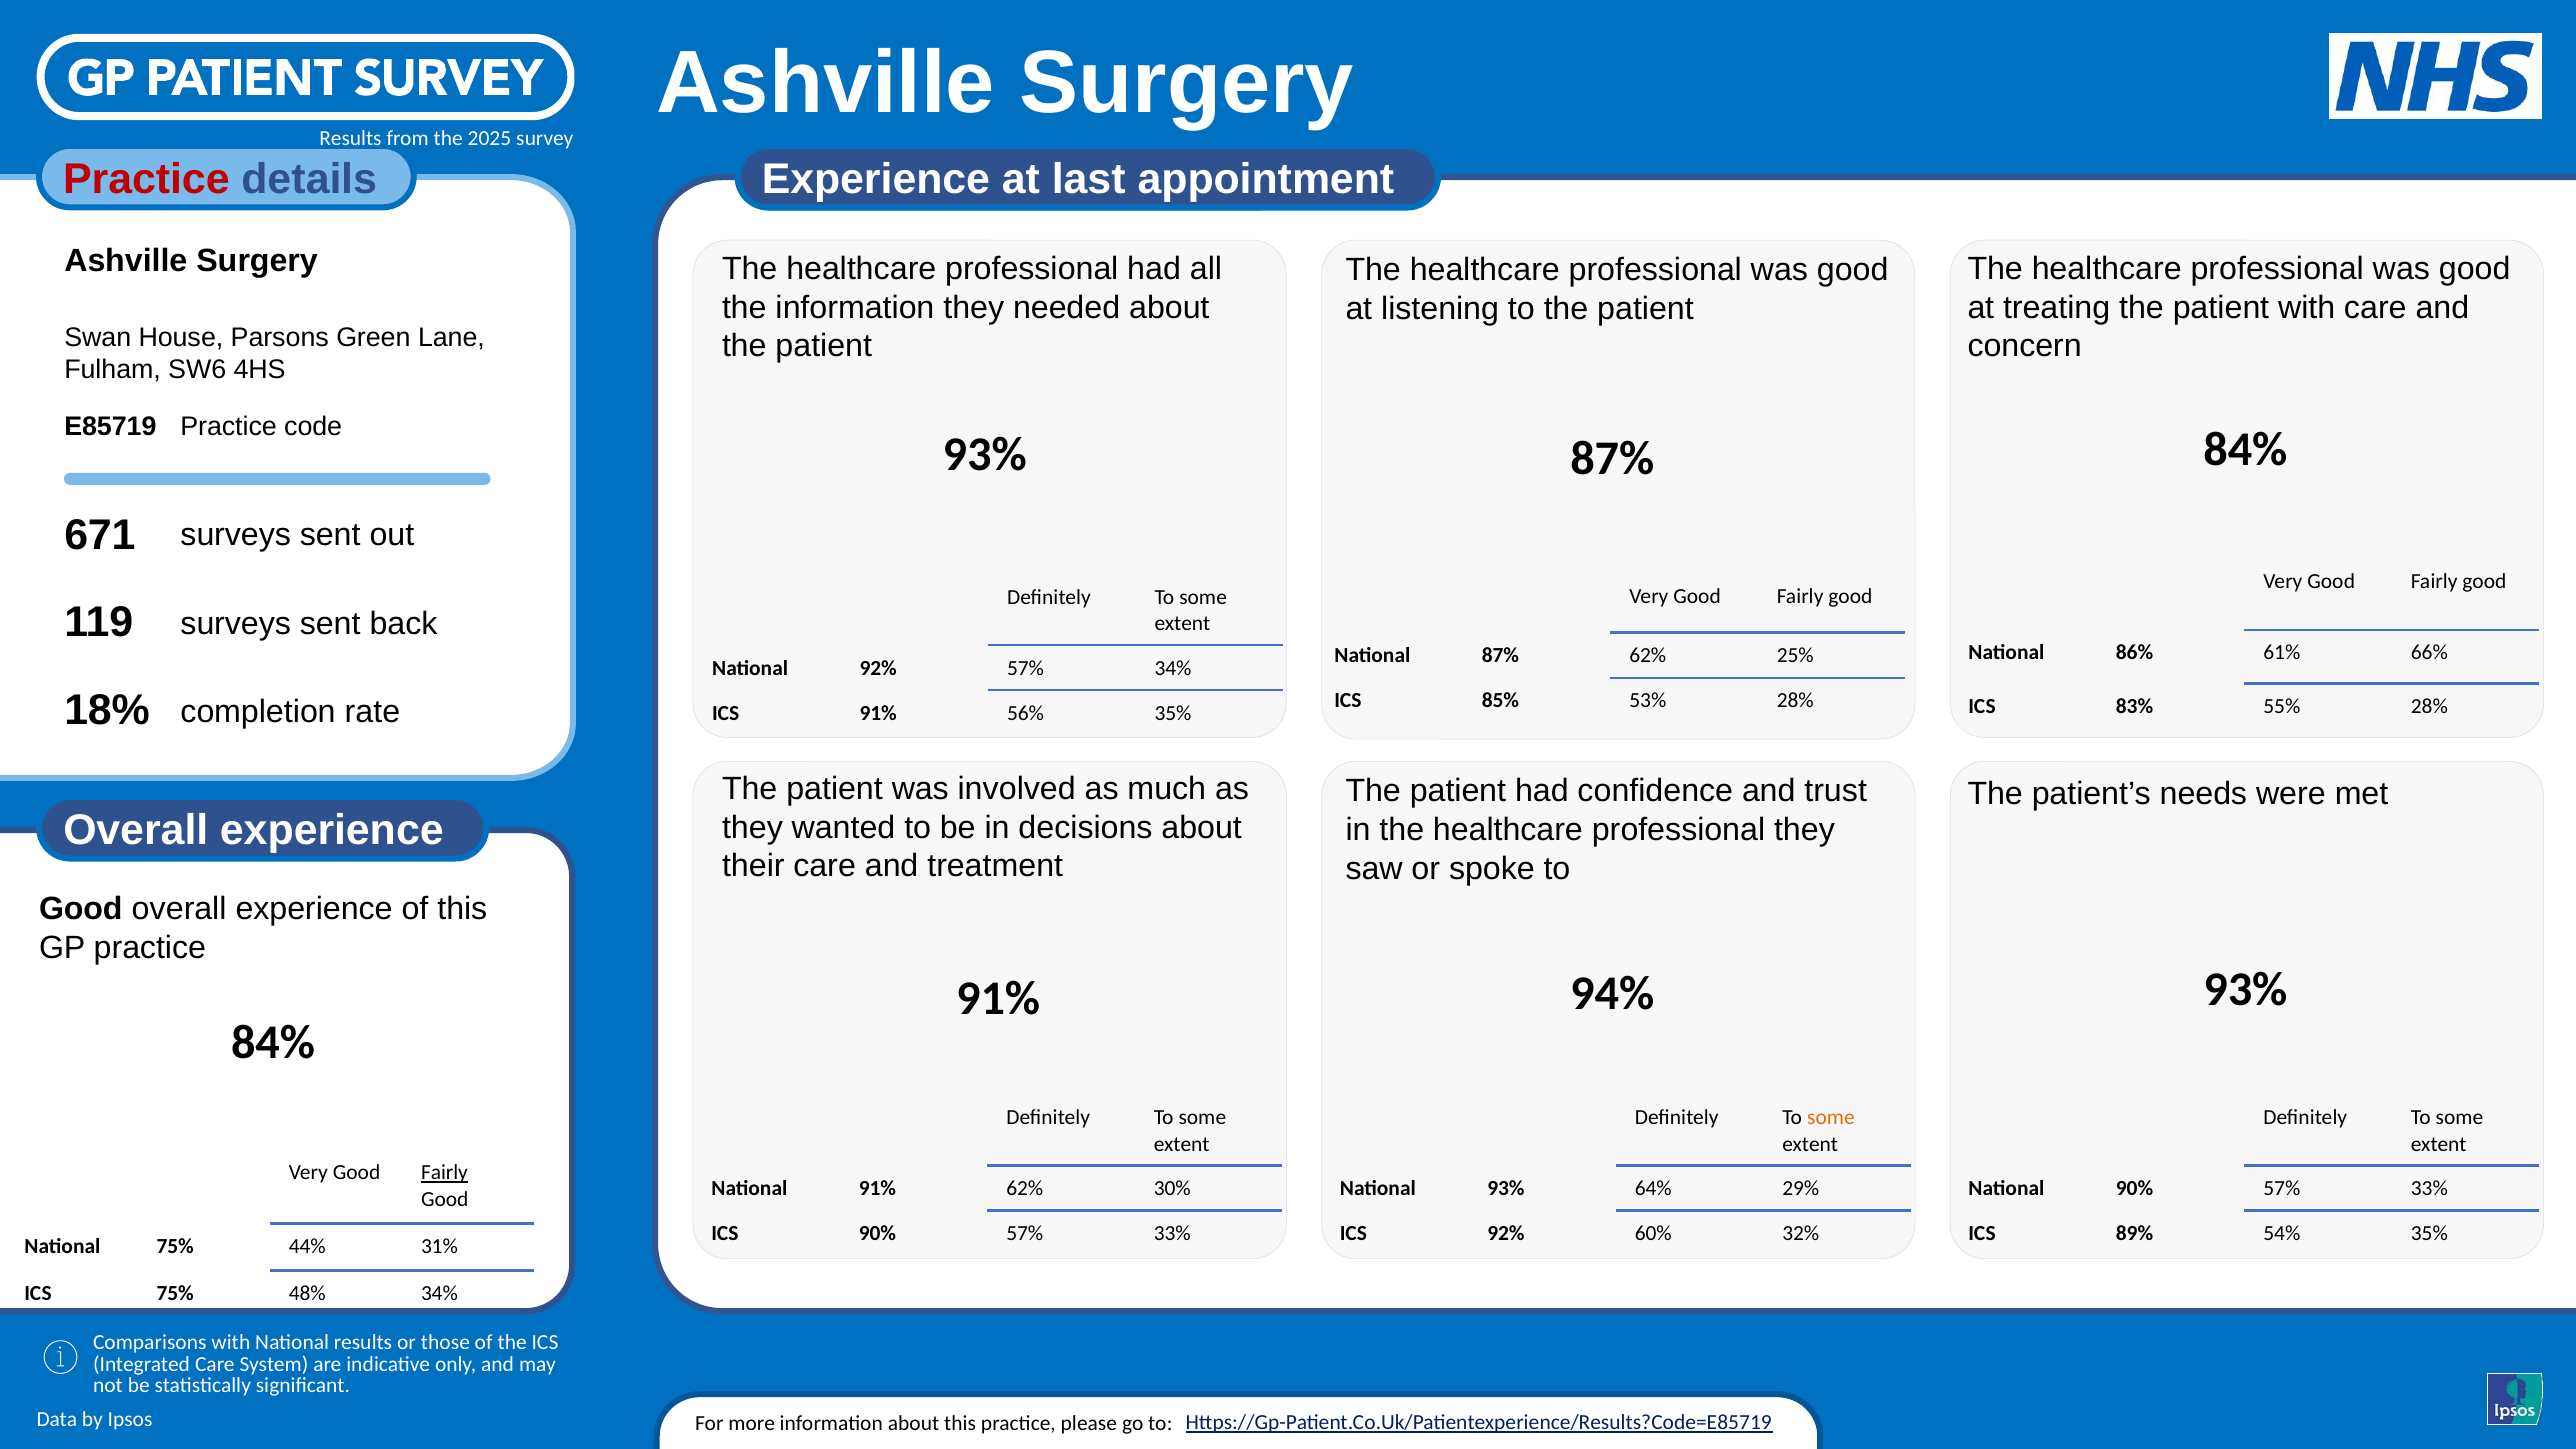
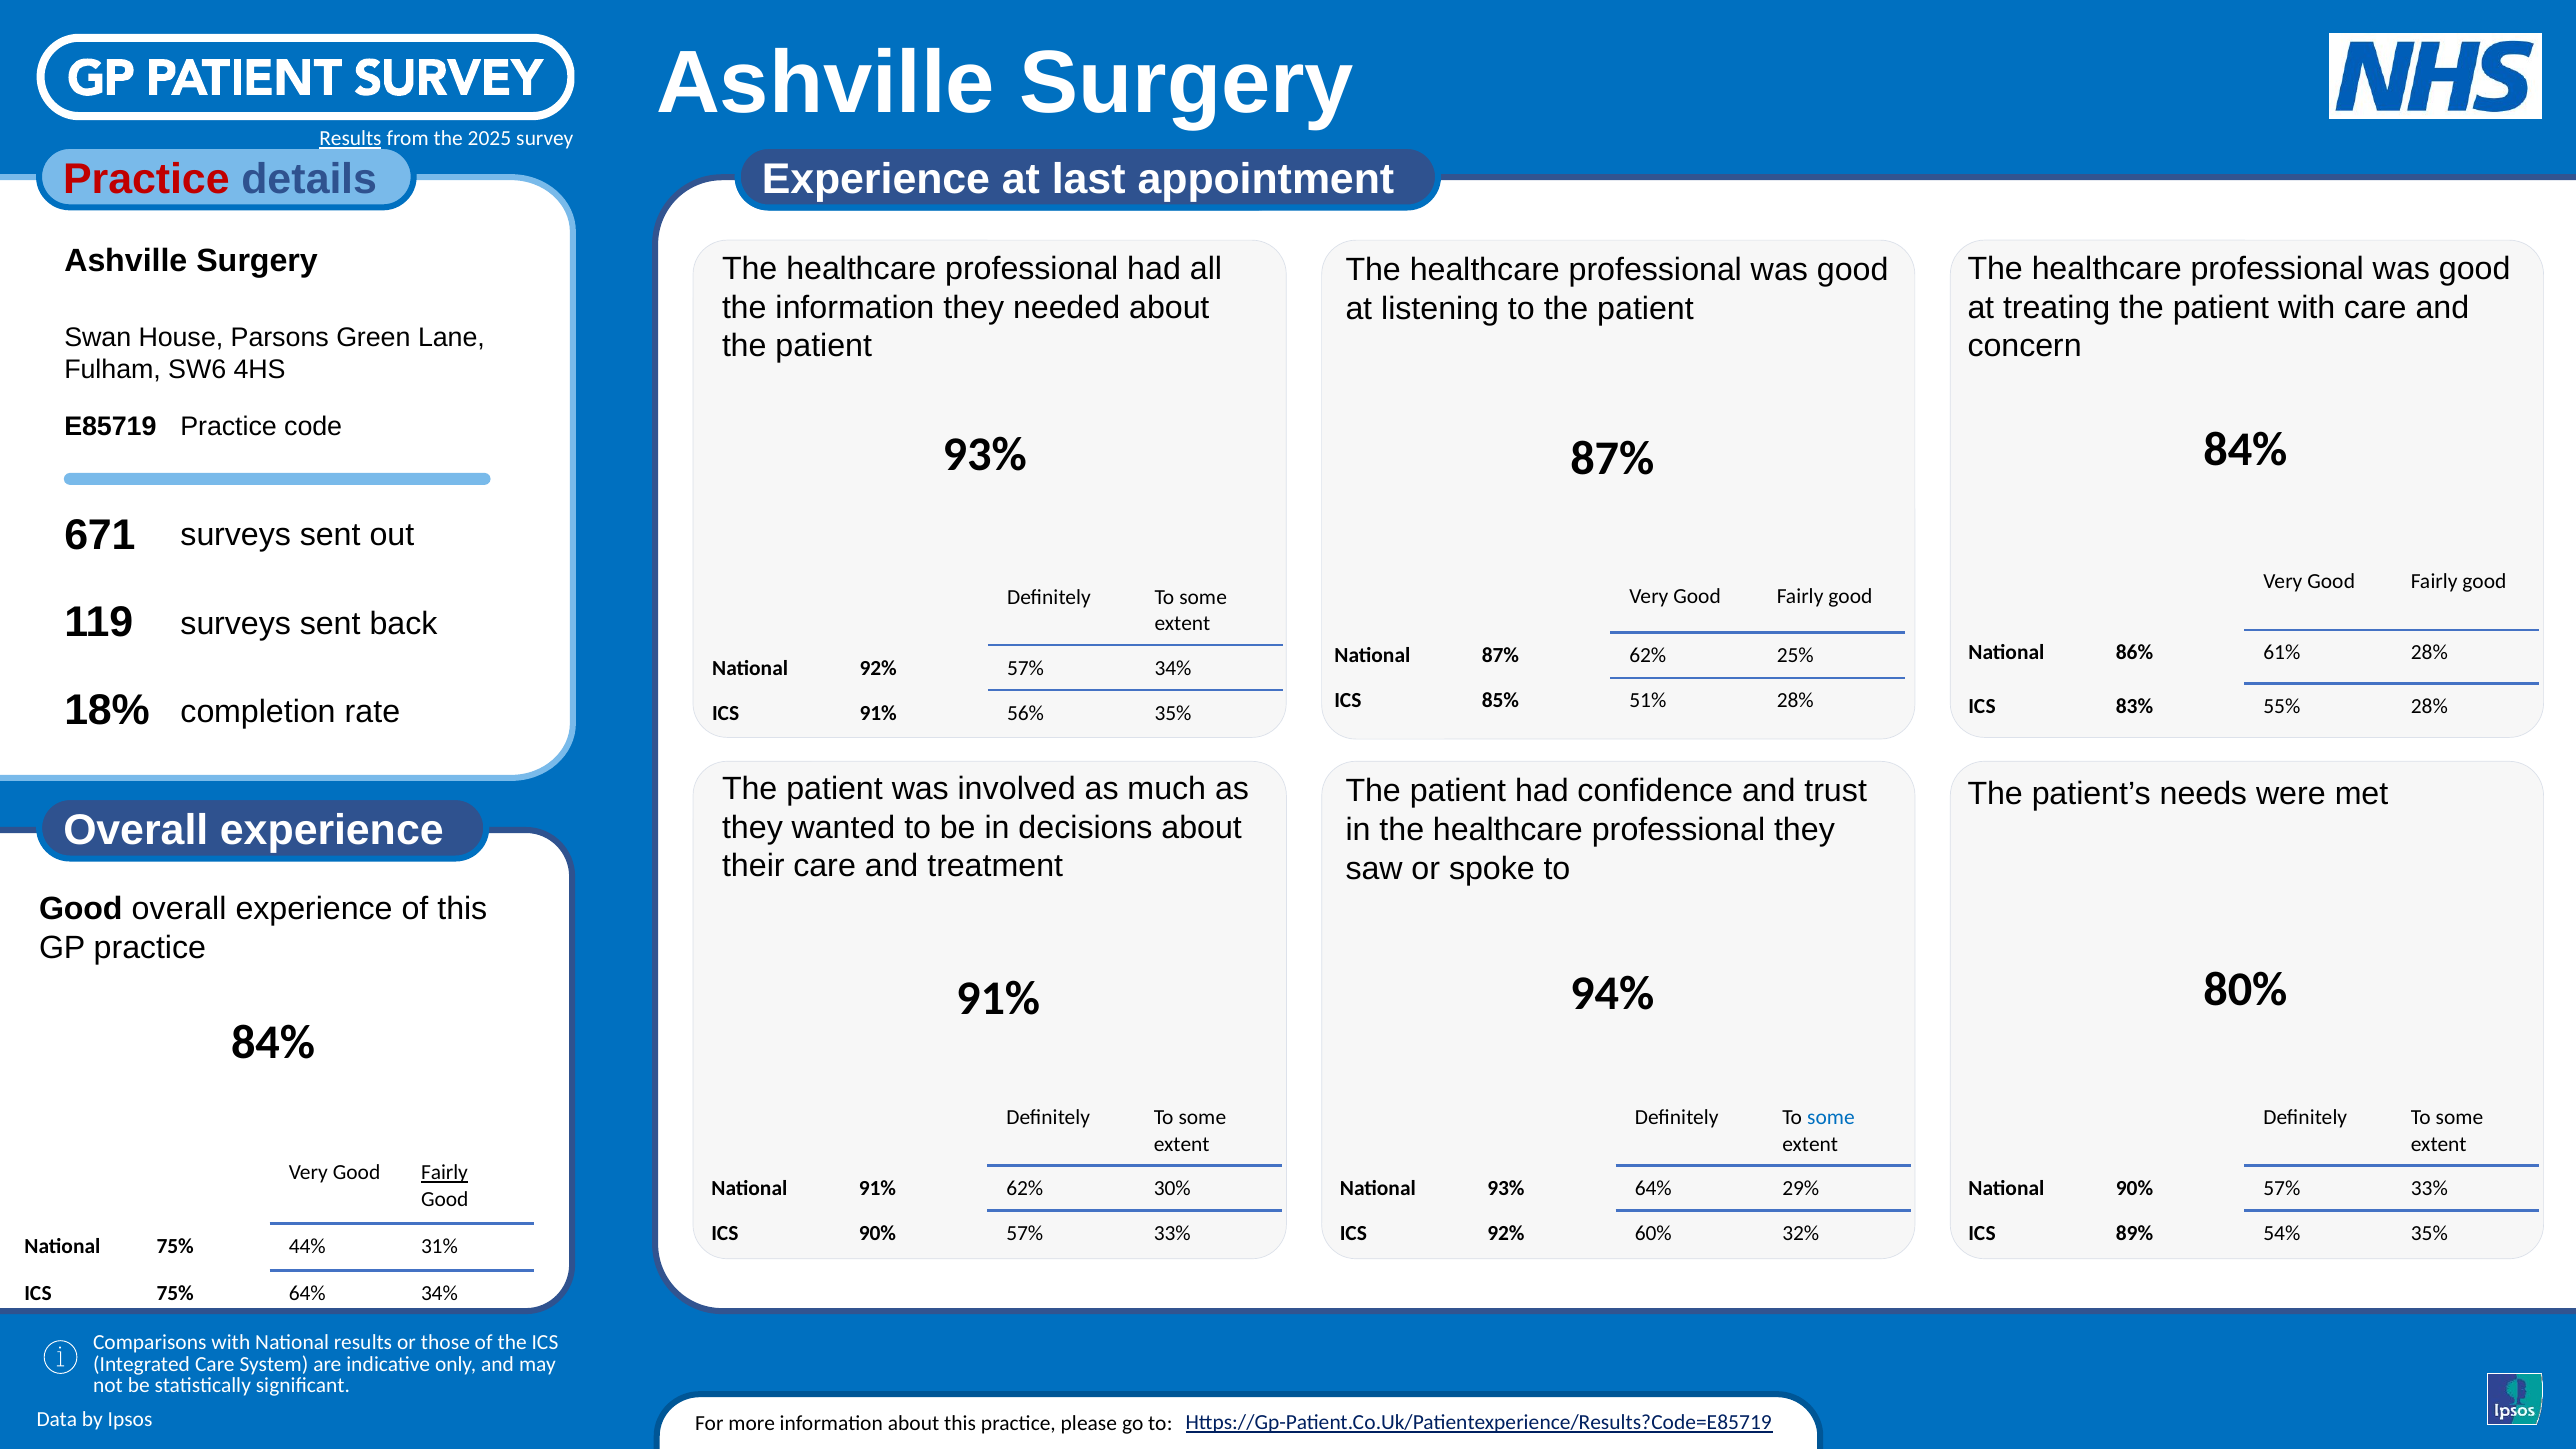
Results at (350, 139) underline: none -> present
61% 66%: 66% -> 28%
53%: 53% -> 51%
94% 93%: 93% -> 80%
some at (1831, 1118) colour: orange -> blue
75% 48%: 48% -> 64%
